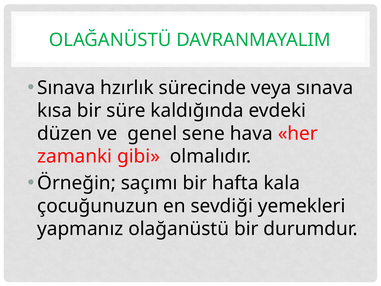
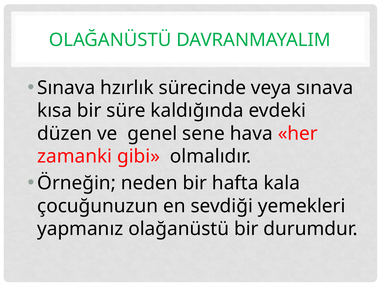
saçımı: saçımı -> neden
